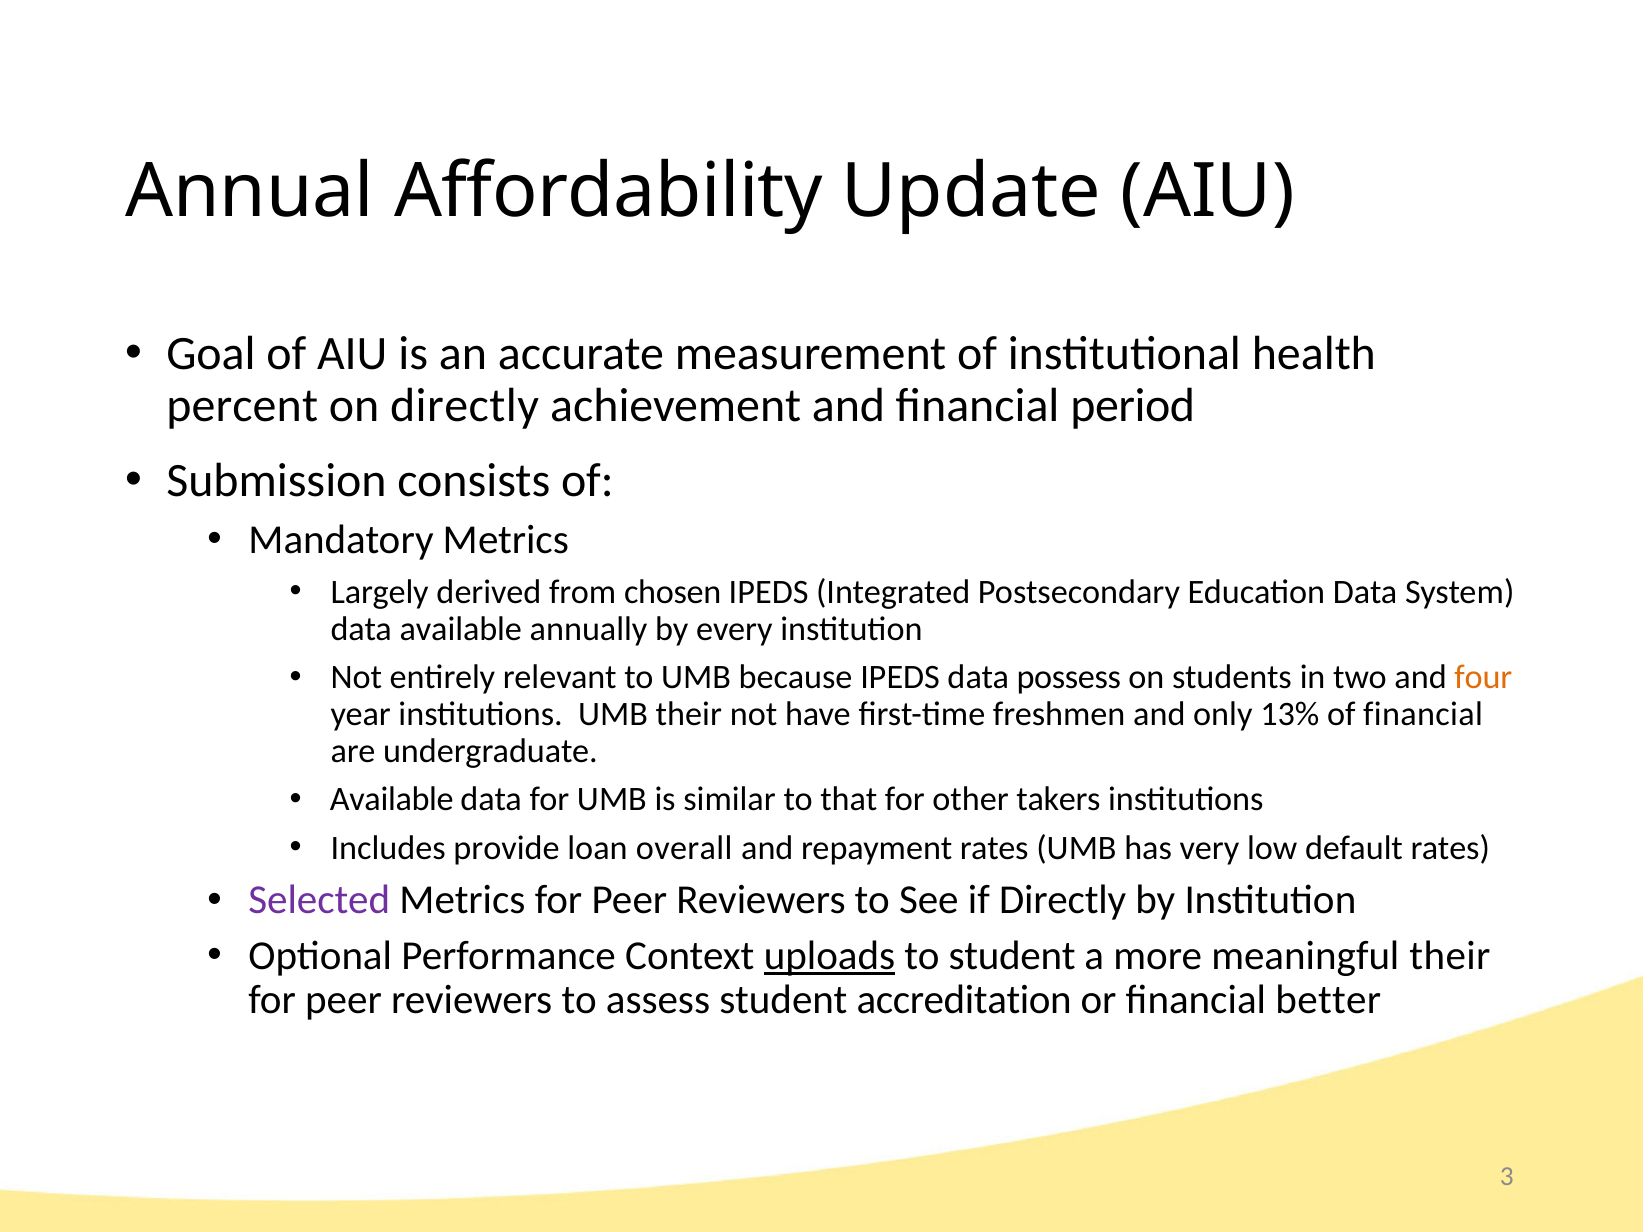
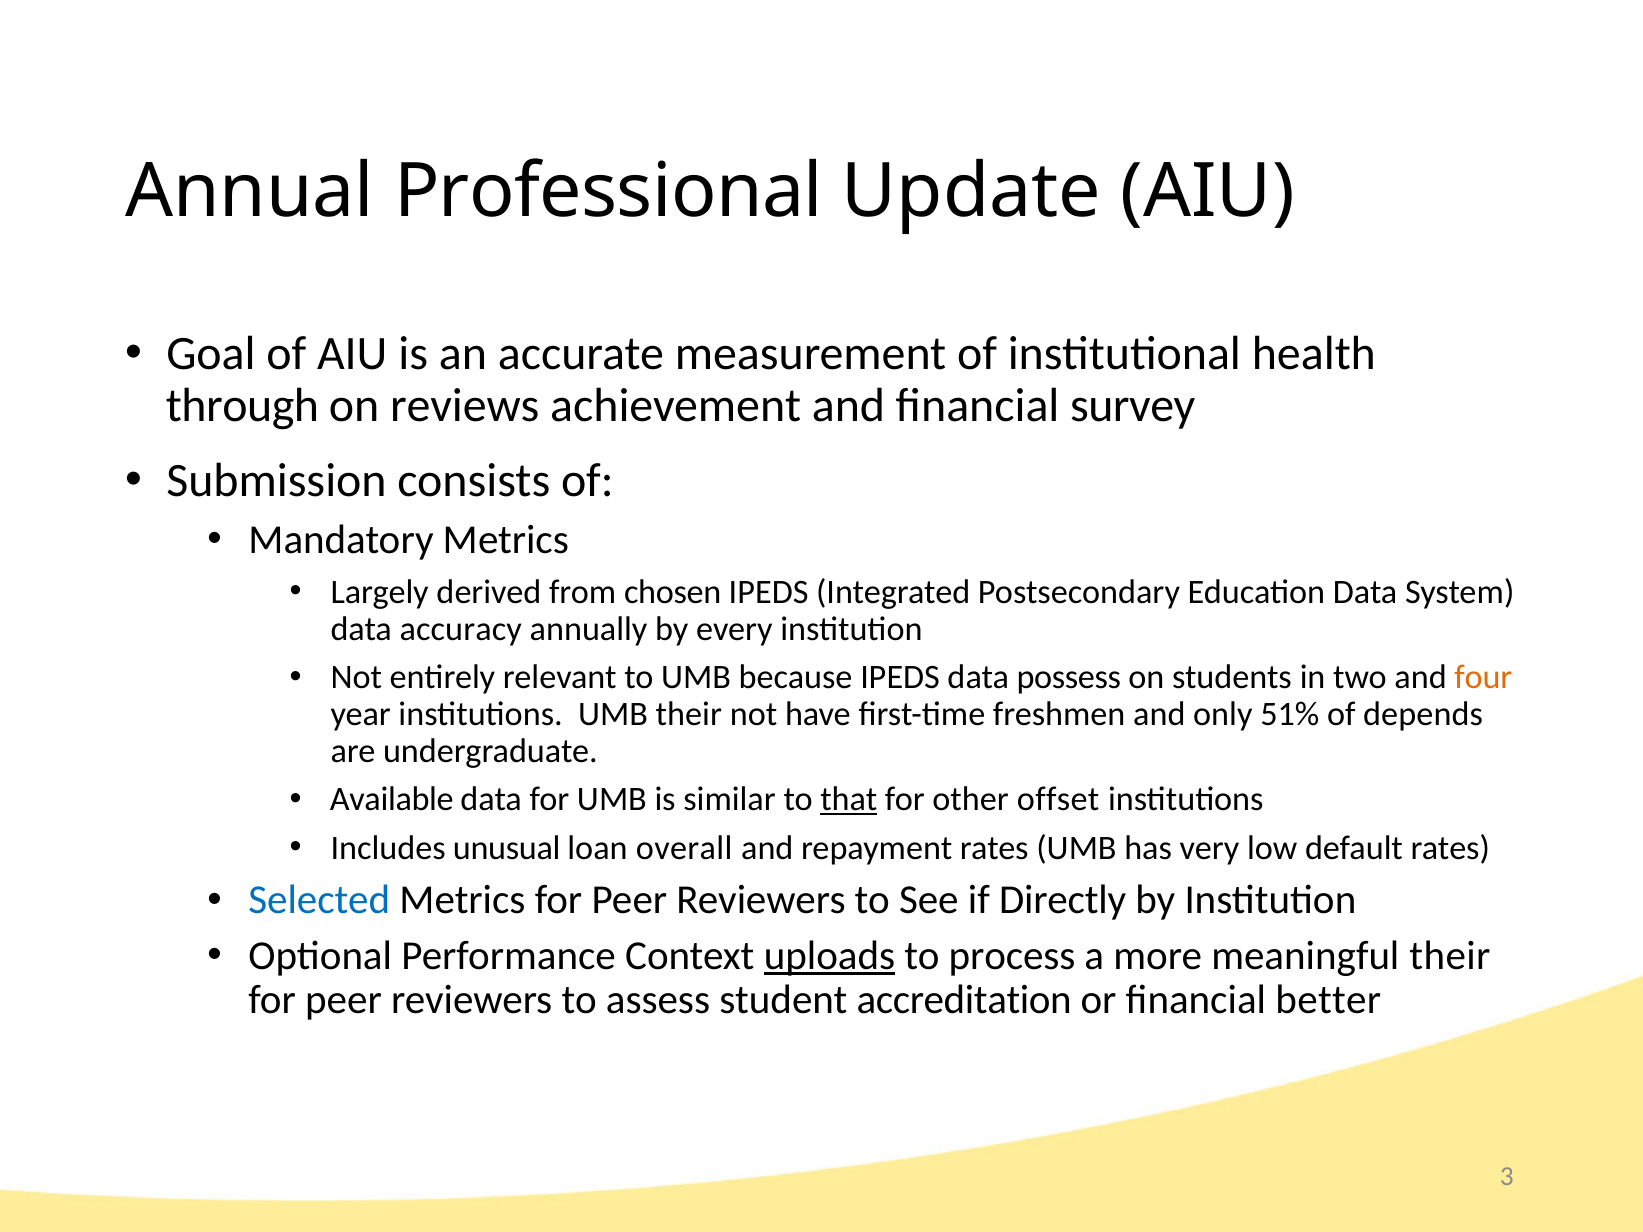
Affordability: Affordability -> Professional
percent: percent -> through
on directly: directly -> reviews
period: period -> survey
data available: available -> accuracy
13%: 13% -> 51%
of financial: financial -> depends
that underline: none -> present
takers: takers -> offset
provide: provide -> unusual
Selected colour: purple -> blue
to student: student -> process
